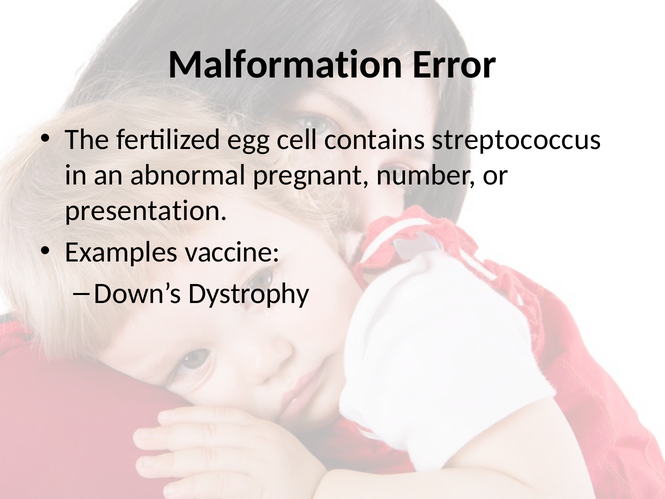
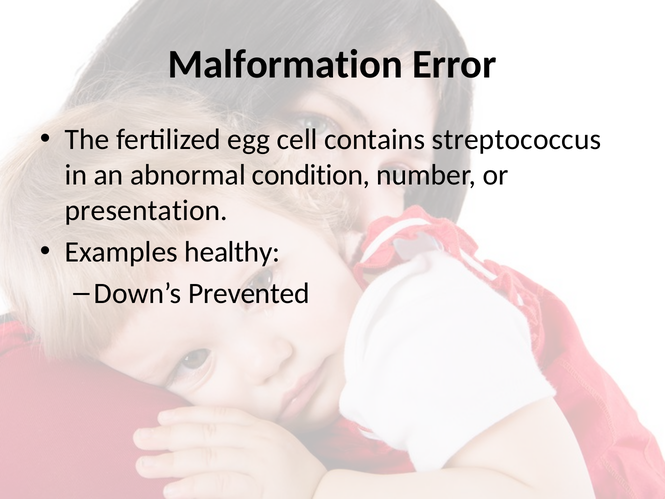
pregnant: pregnant -> condition
vaccine: vaccine -> healthy
Dystrophy: Dystrophy -> Prevented
